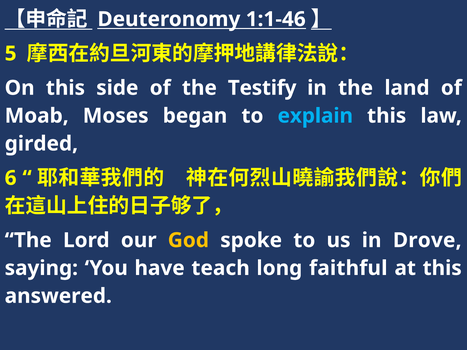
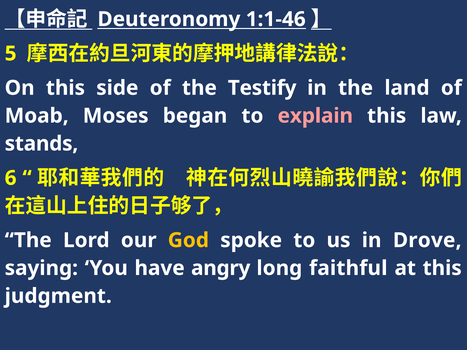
explain colour: light blue -> pink
girded: girded -> stands
teach: teach -> angry
answered: answered -> judgment
